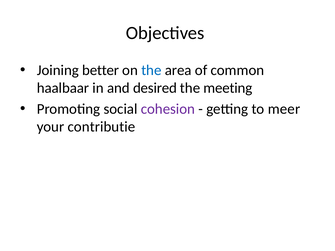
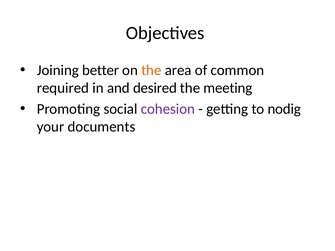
the at (151, 70) colour: blue -> orange
haalbaar: haalbaar -> required
meer: meer -> nodig
contributie: contributie -> documents
